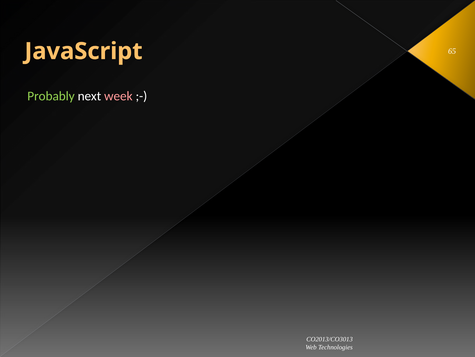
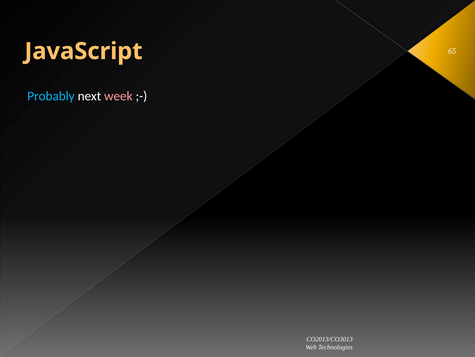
Probably colour: light green -> light blue
